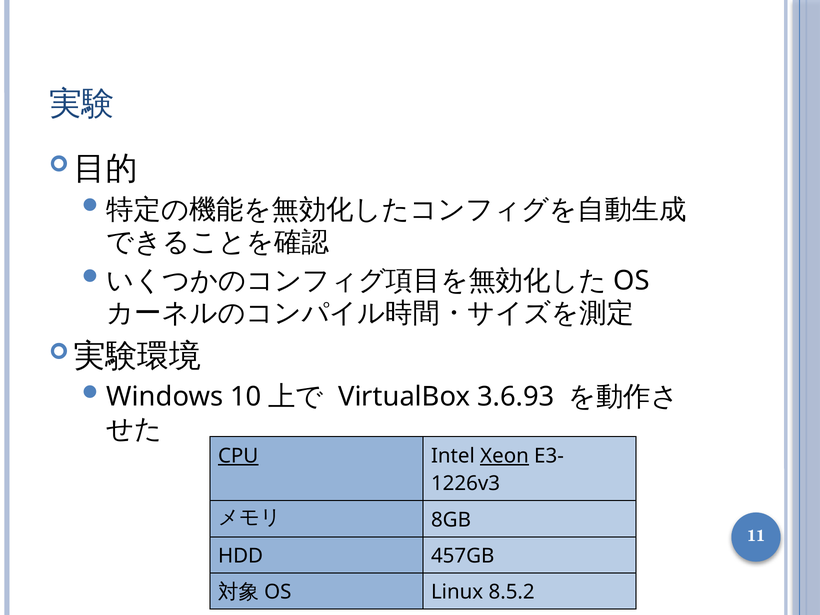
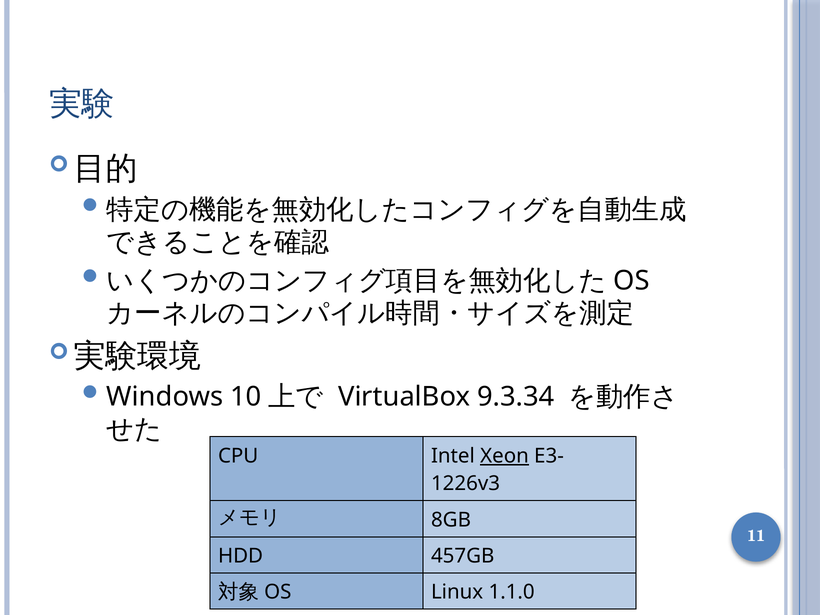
3.6.93: 3.6.93 -> 9.3.34
CPU underline: present -> none
8.5.2: 8.5.2 -> 1.1.0
